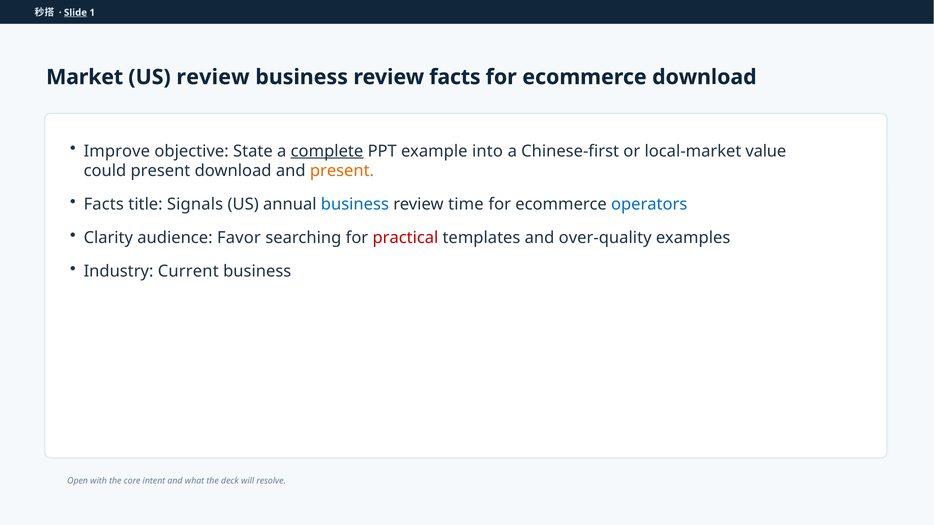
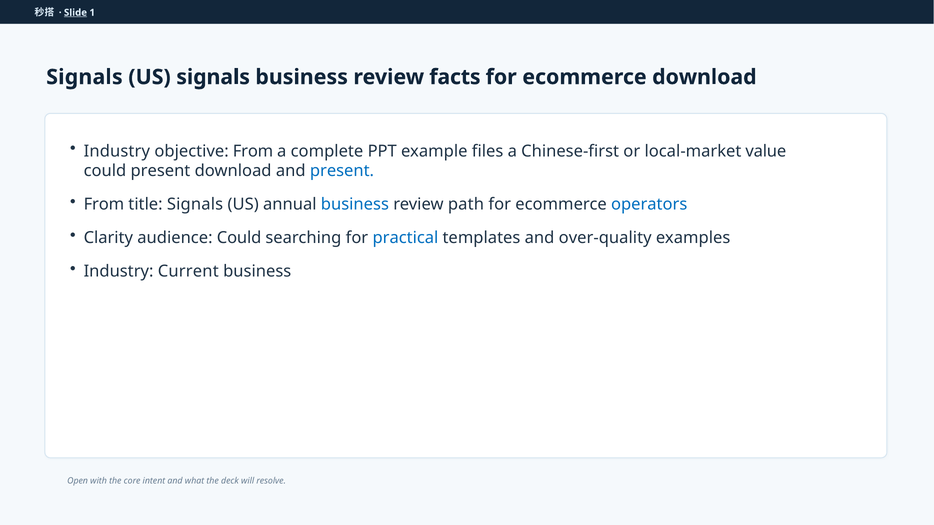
Market at (85, 77): Market -> Signals
US review: review -> signals
Improve at (117, 151): Improve -> Industry
objective State: State -> From
complete underline: present -> none
into: into -> files
present at (342, 171) colour: orange -> blue
Facts at (104, 204): Facts -> From
time: time -> path
audience Favor: Favor -> Could
practical colour: red -> blue
